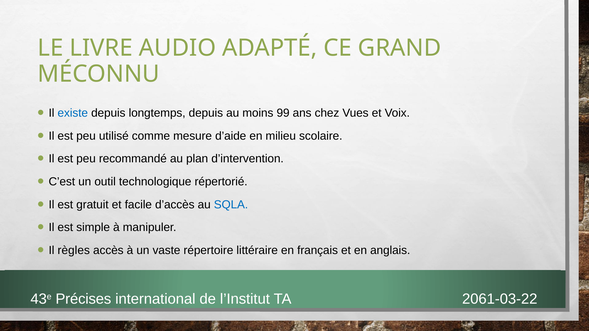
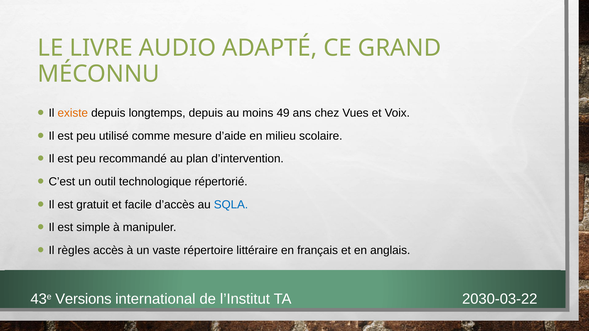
existe colour: blue -> orange
99: 99 -> 49
Précises: Précises -> Versions
2061-03-22: 2061-03-22 -> 2030-03-22
